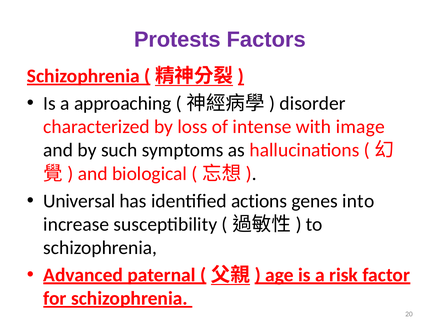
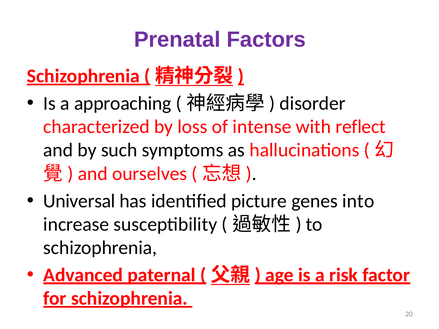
Protests: Protests -> Prenatal
image: image -> reflect
biological: biological -> ourselves
actions: actions -> picture
